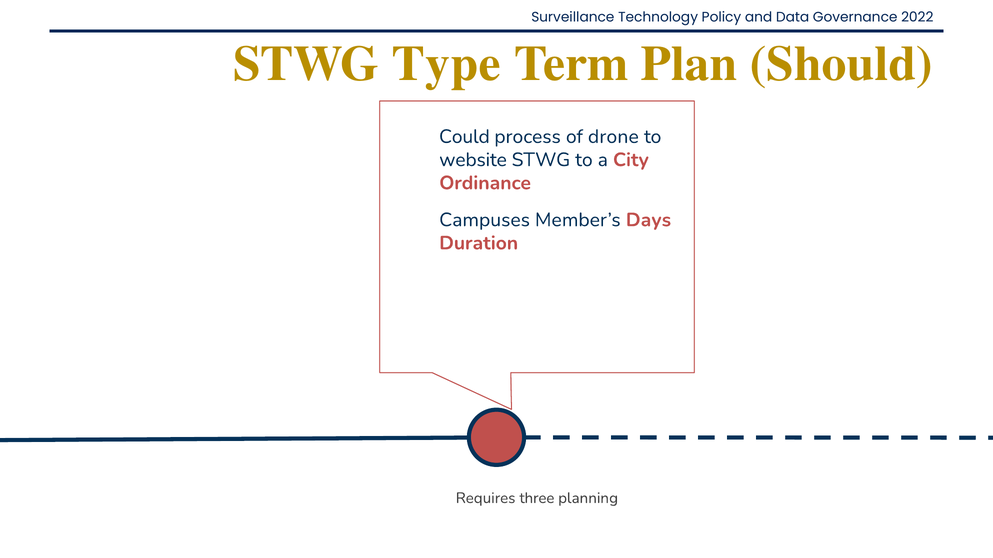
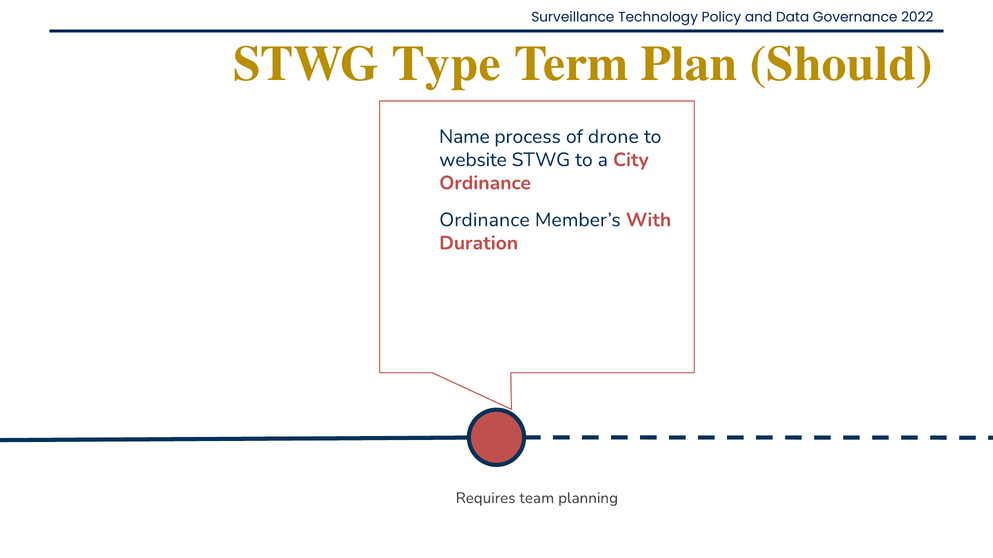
Could: Could -> Name
Campuses at (485, 220): Campuses -> Ordinance
Days: Days -> With
three: three -> team
